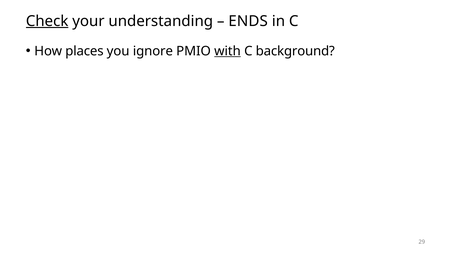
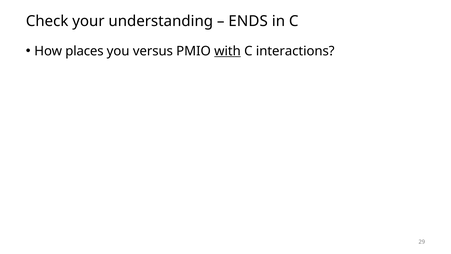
Check underline: present -> none
ignore: ignore -> versus
background: background -> interactions
